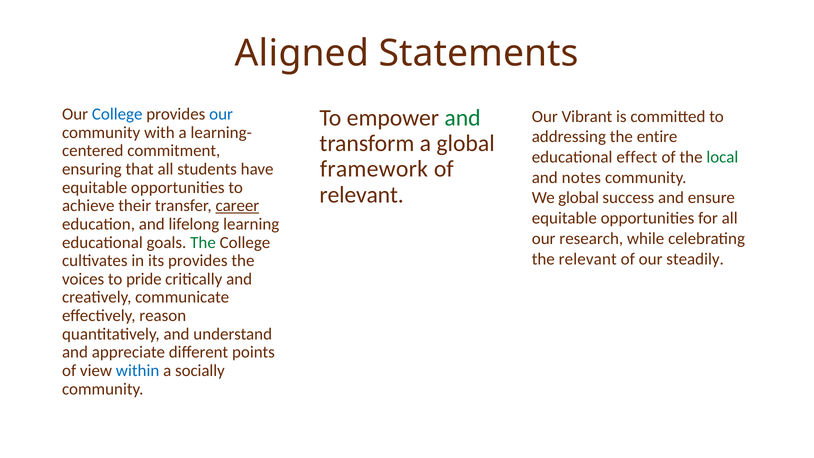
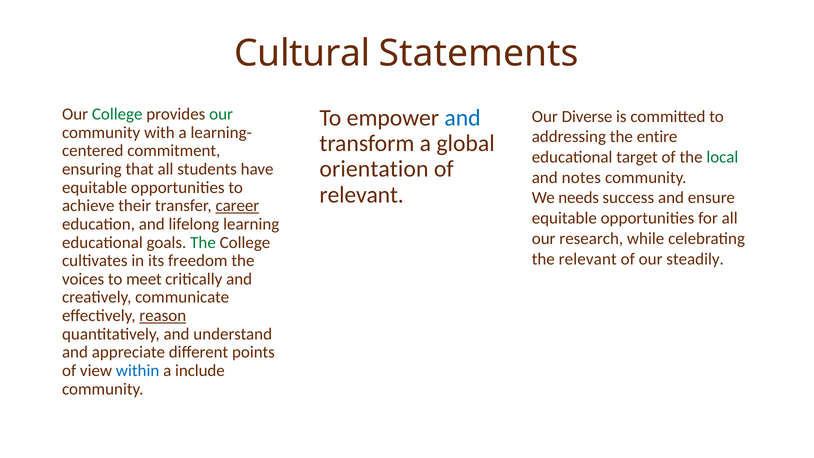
Aligned: Aligned -> Cultural
College at (117, 114) colour: blue -> green
our at (221, 114) colour: blue -> green
and at (463, 118) colour: green -> blue
Vibrant: Vibrant -> Diverse
effect: effect -> target
framework: framework -> orientation
We global: global -> needs
its provides: provides -> freedom
pride: pride -> meet
reason underline: none -> present
socially: socially -> include
